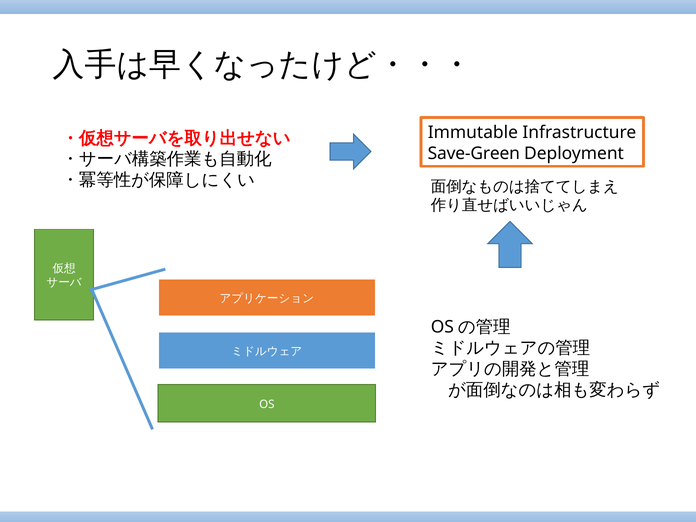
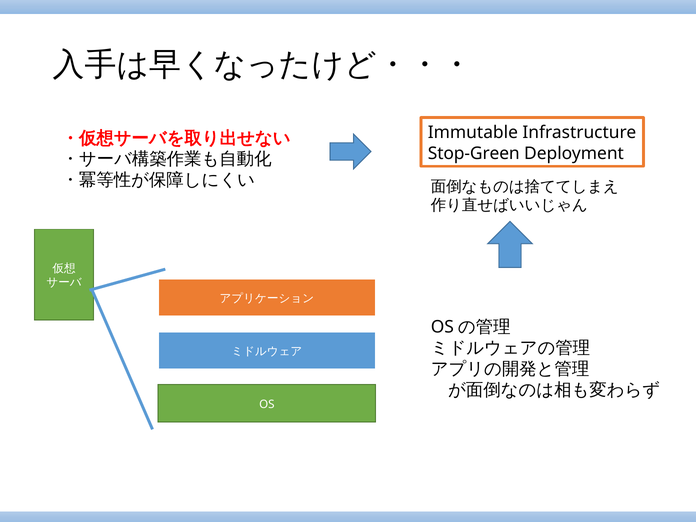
Save-Green: Save-Green -> Stop-Green
